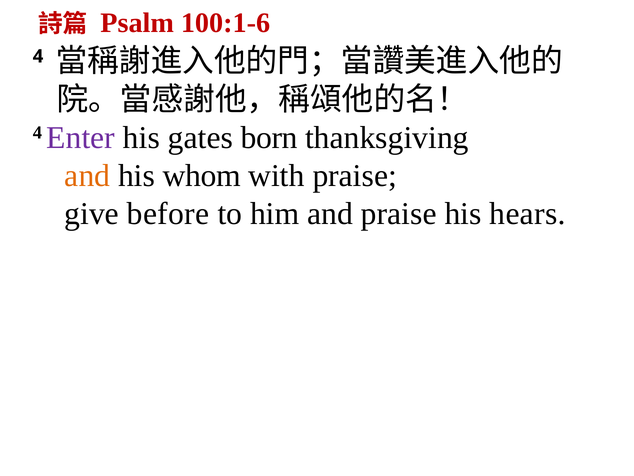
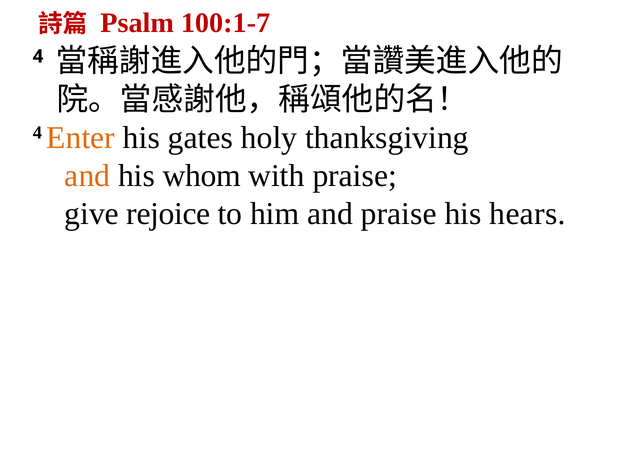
100:1-6: 100:1-6 -> 100:1-7
Enter colour: purple -> orange
born: born -> holy
before: before -> rejoice
